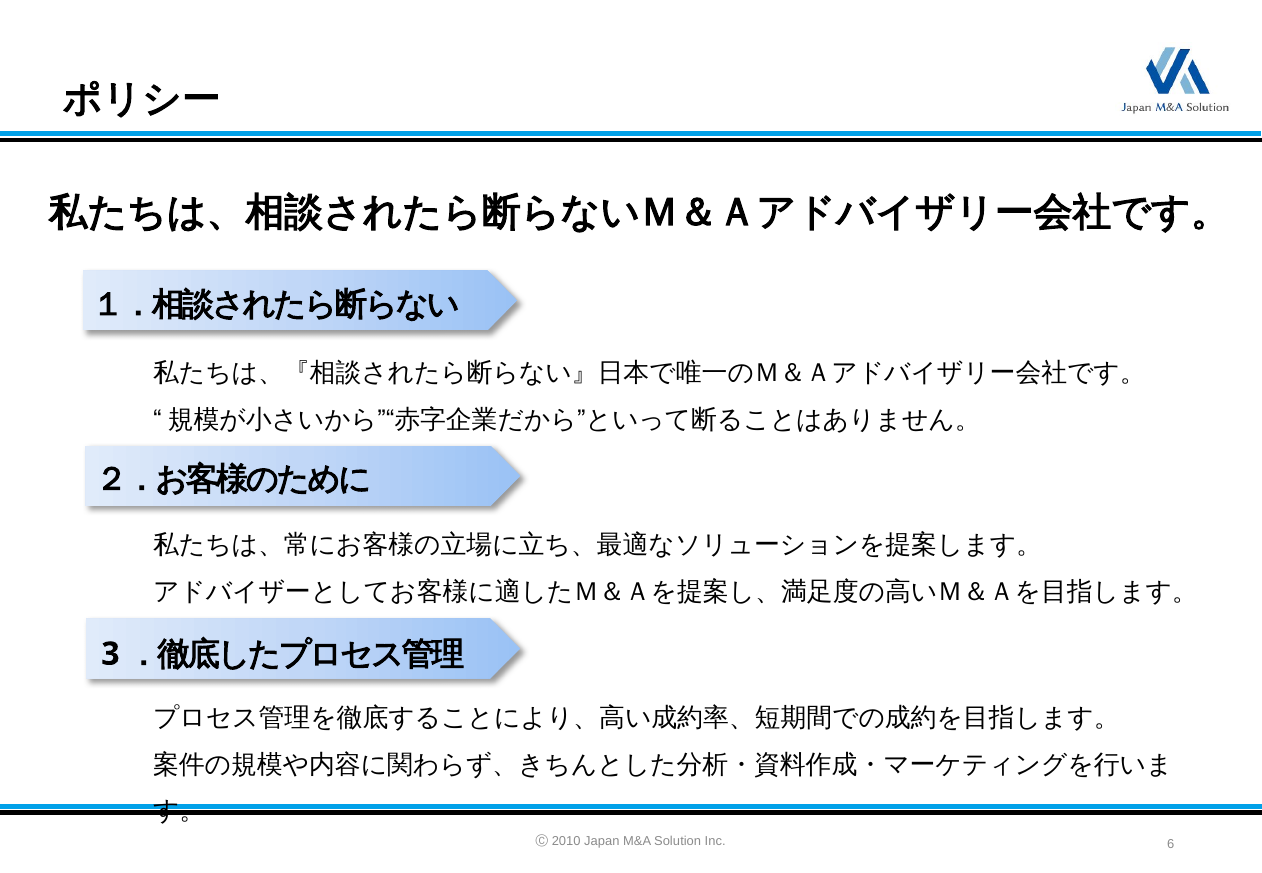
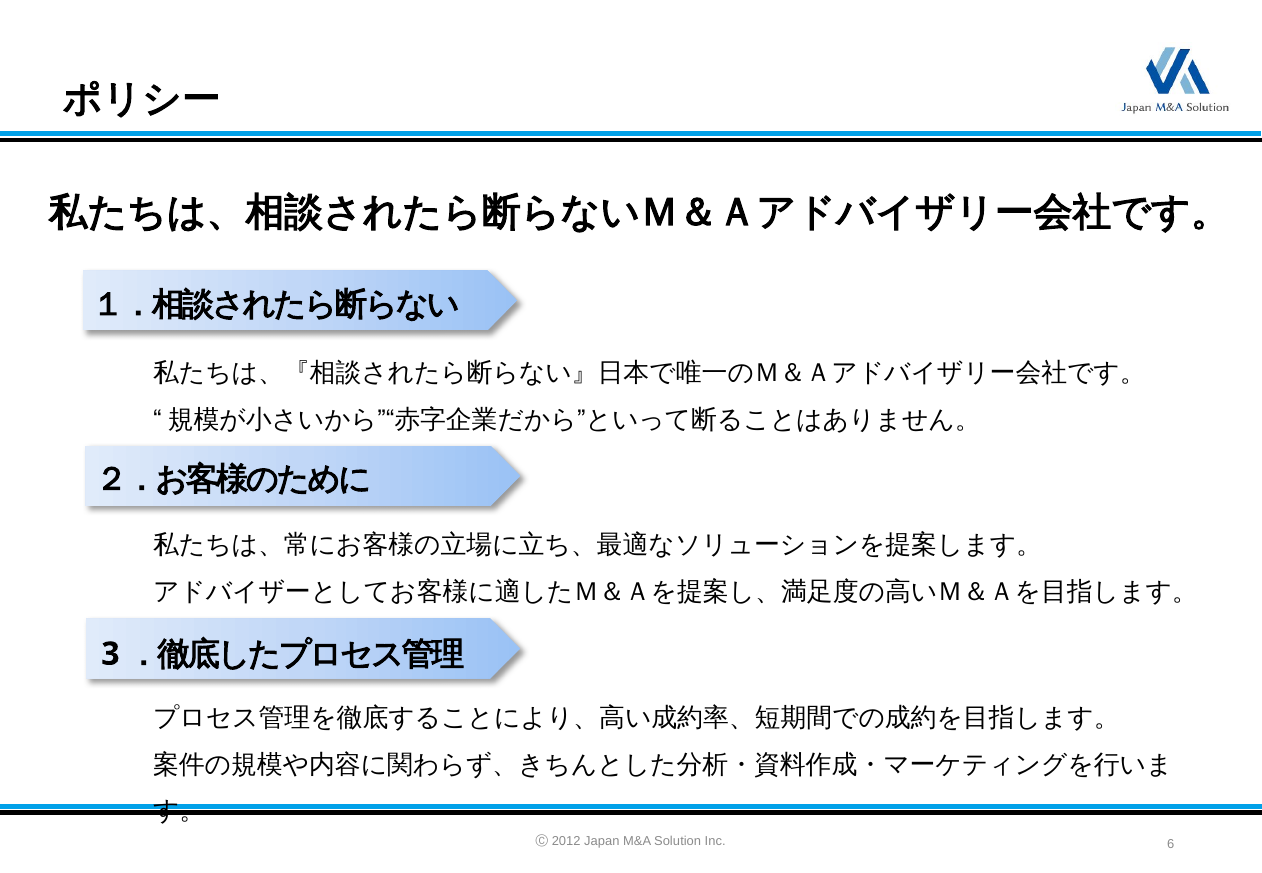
2010: 2010 -> 2012
